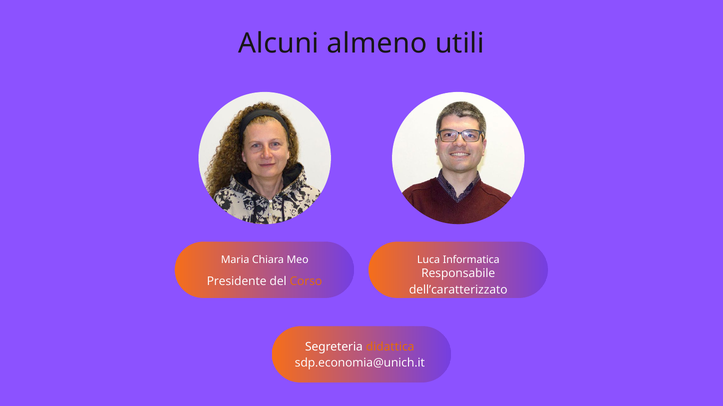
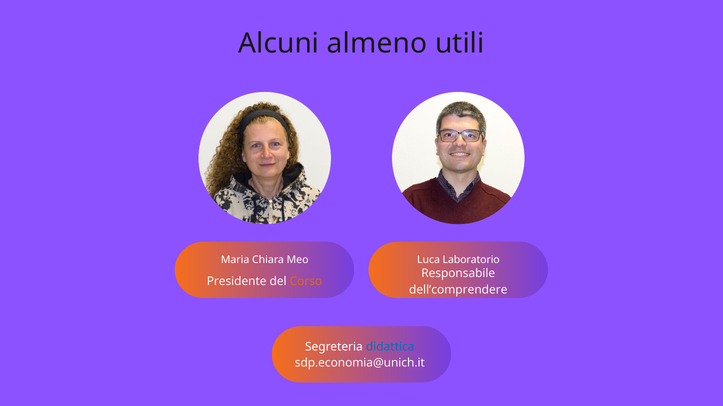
Informatica: Informatica -> Laboratorio
dell’caratterizzato: dell’caratterizzato -> dell’comprendere
didattica colour: orange -> blue
